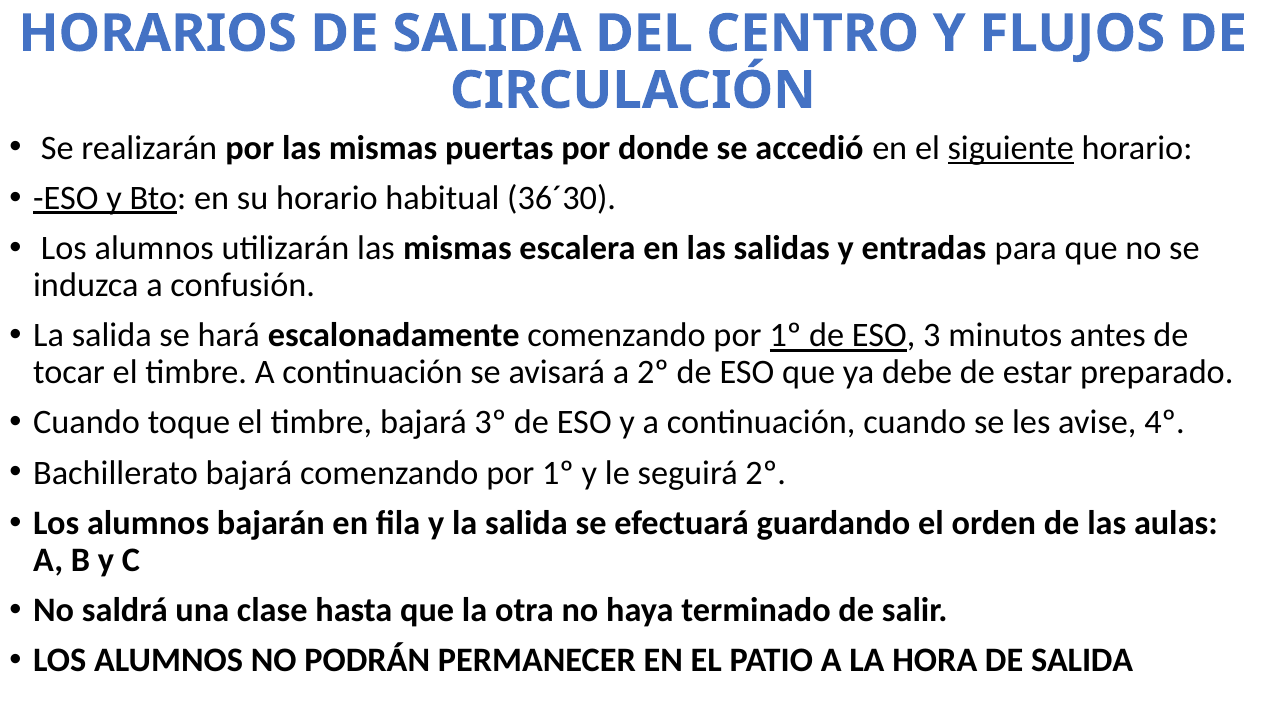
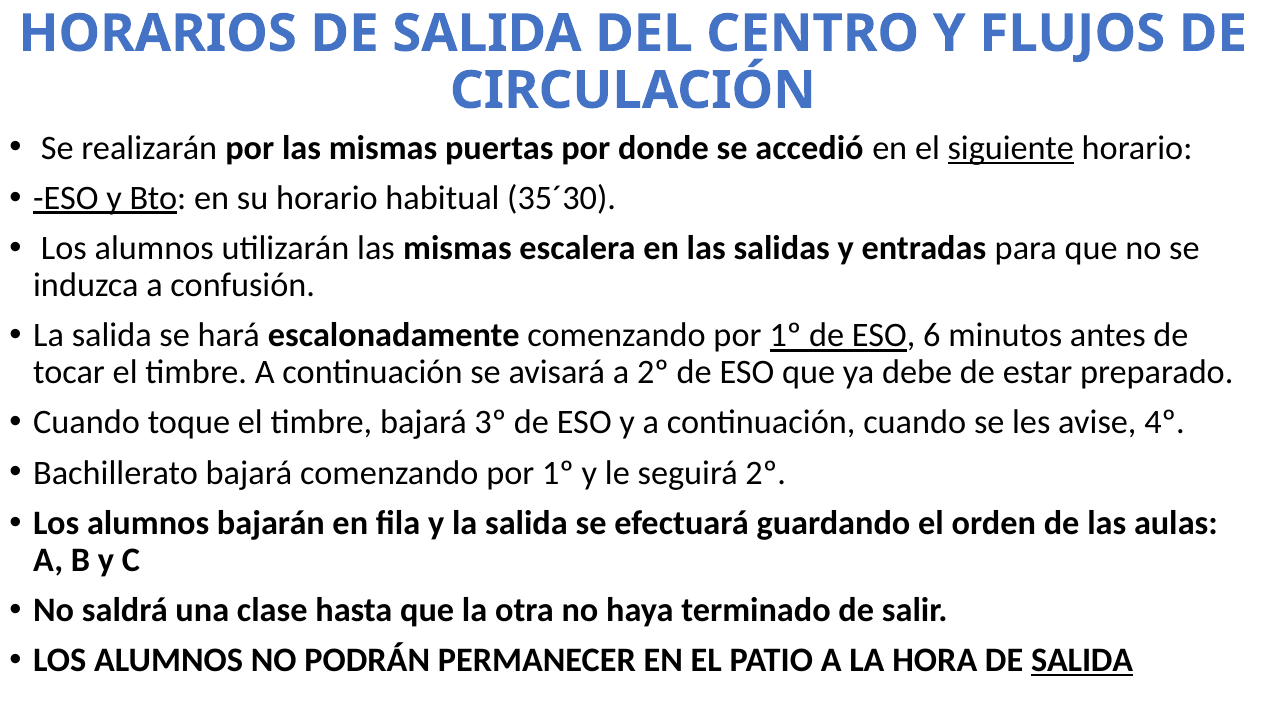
36´30: 36´30 -> 35´30
3: 3 -> 6
SALIDA at (1082, 661) underline: none -> present
